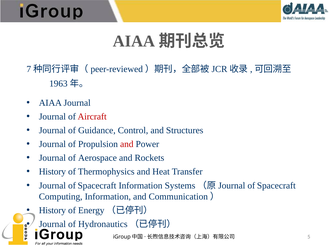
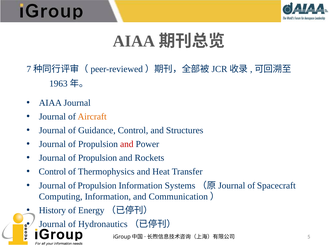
Aircraft colour: red -> orange
Aerospace at (97, 158): Aerospace -> Propulsion
History at (52, 171): History -> Control
Spacecraft at (97, 185): Spacecraft -> Propulsion
